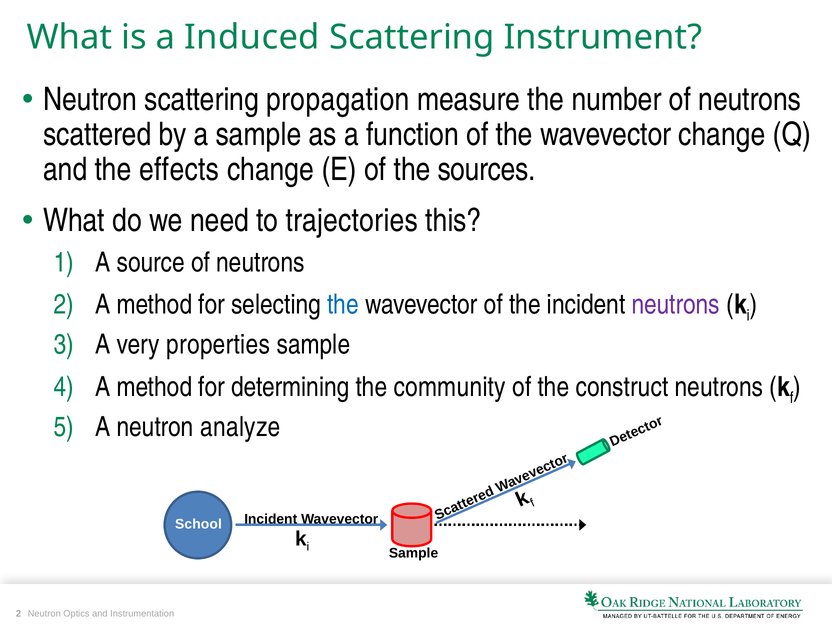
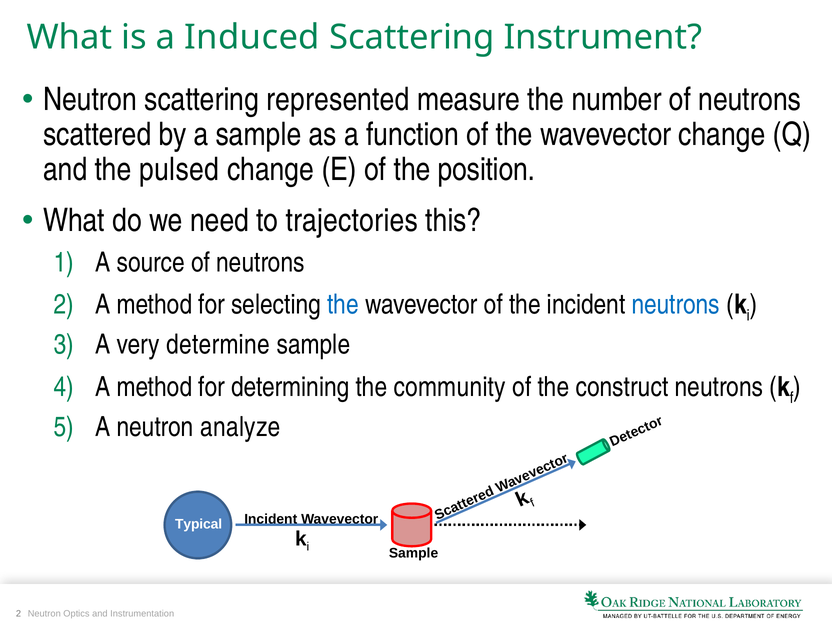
propagation: propagation -> represented
effects: effects -> pulsed
sources: sources -> position
neutrons at (676, 305) colour: purple -> blue
properties: properties -> determine
School: School -> Typical
